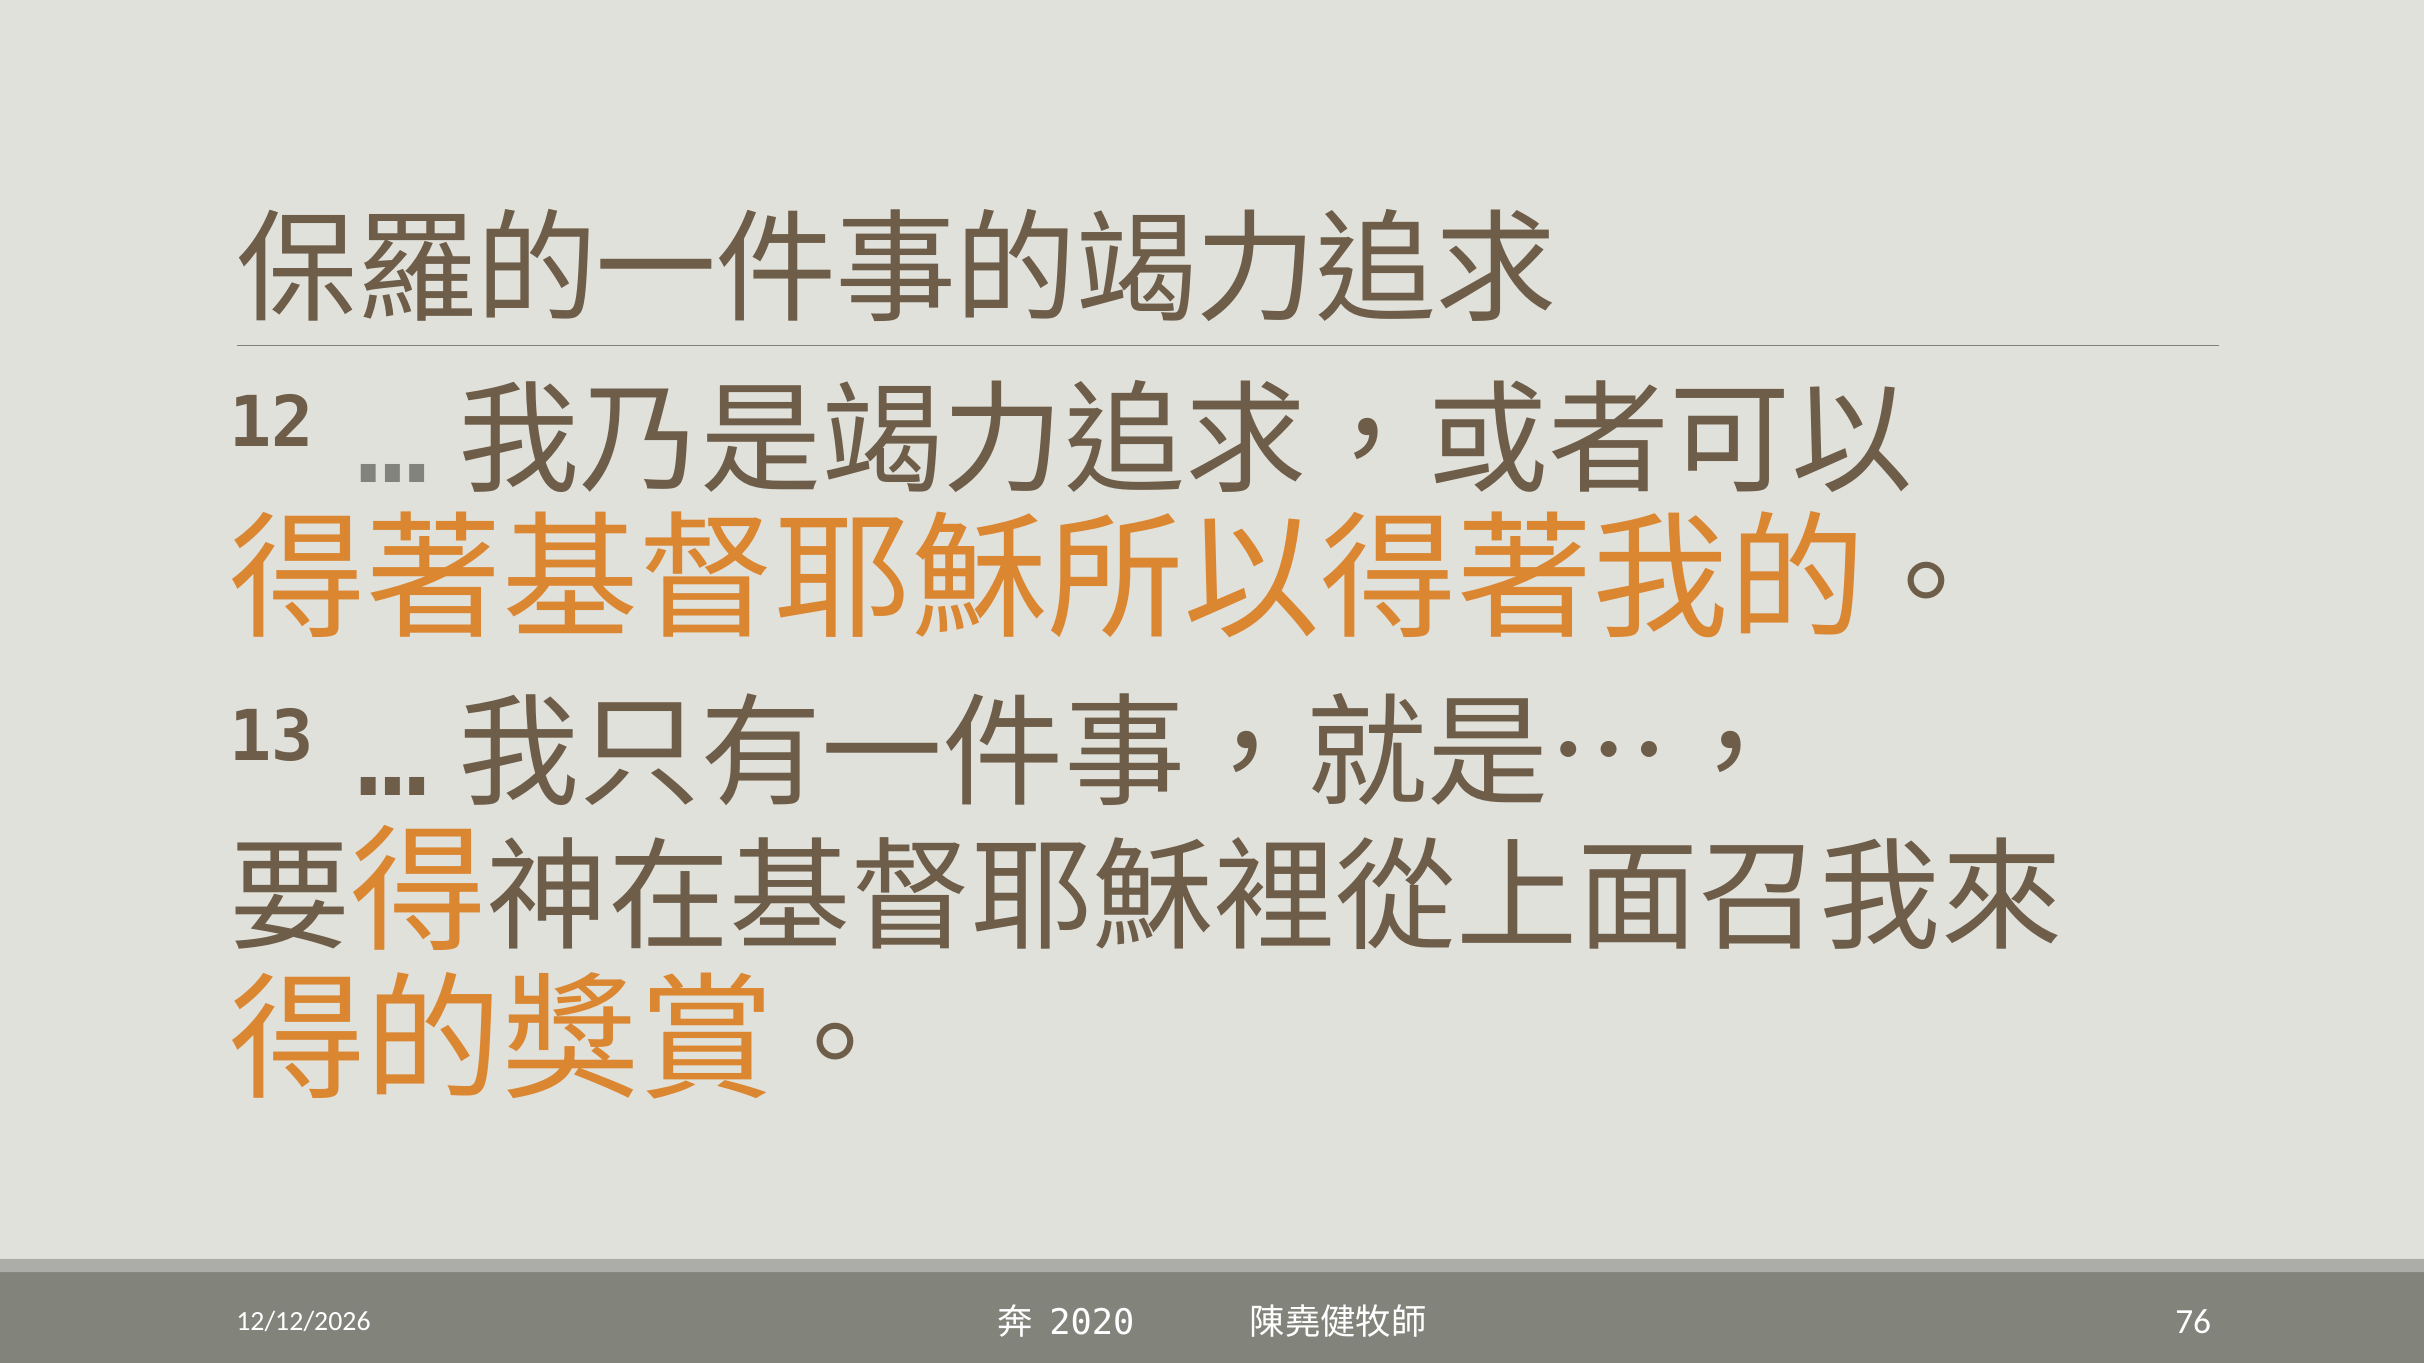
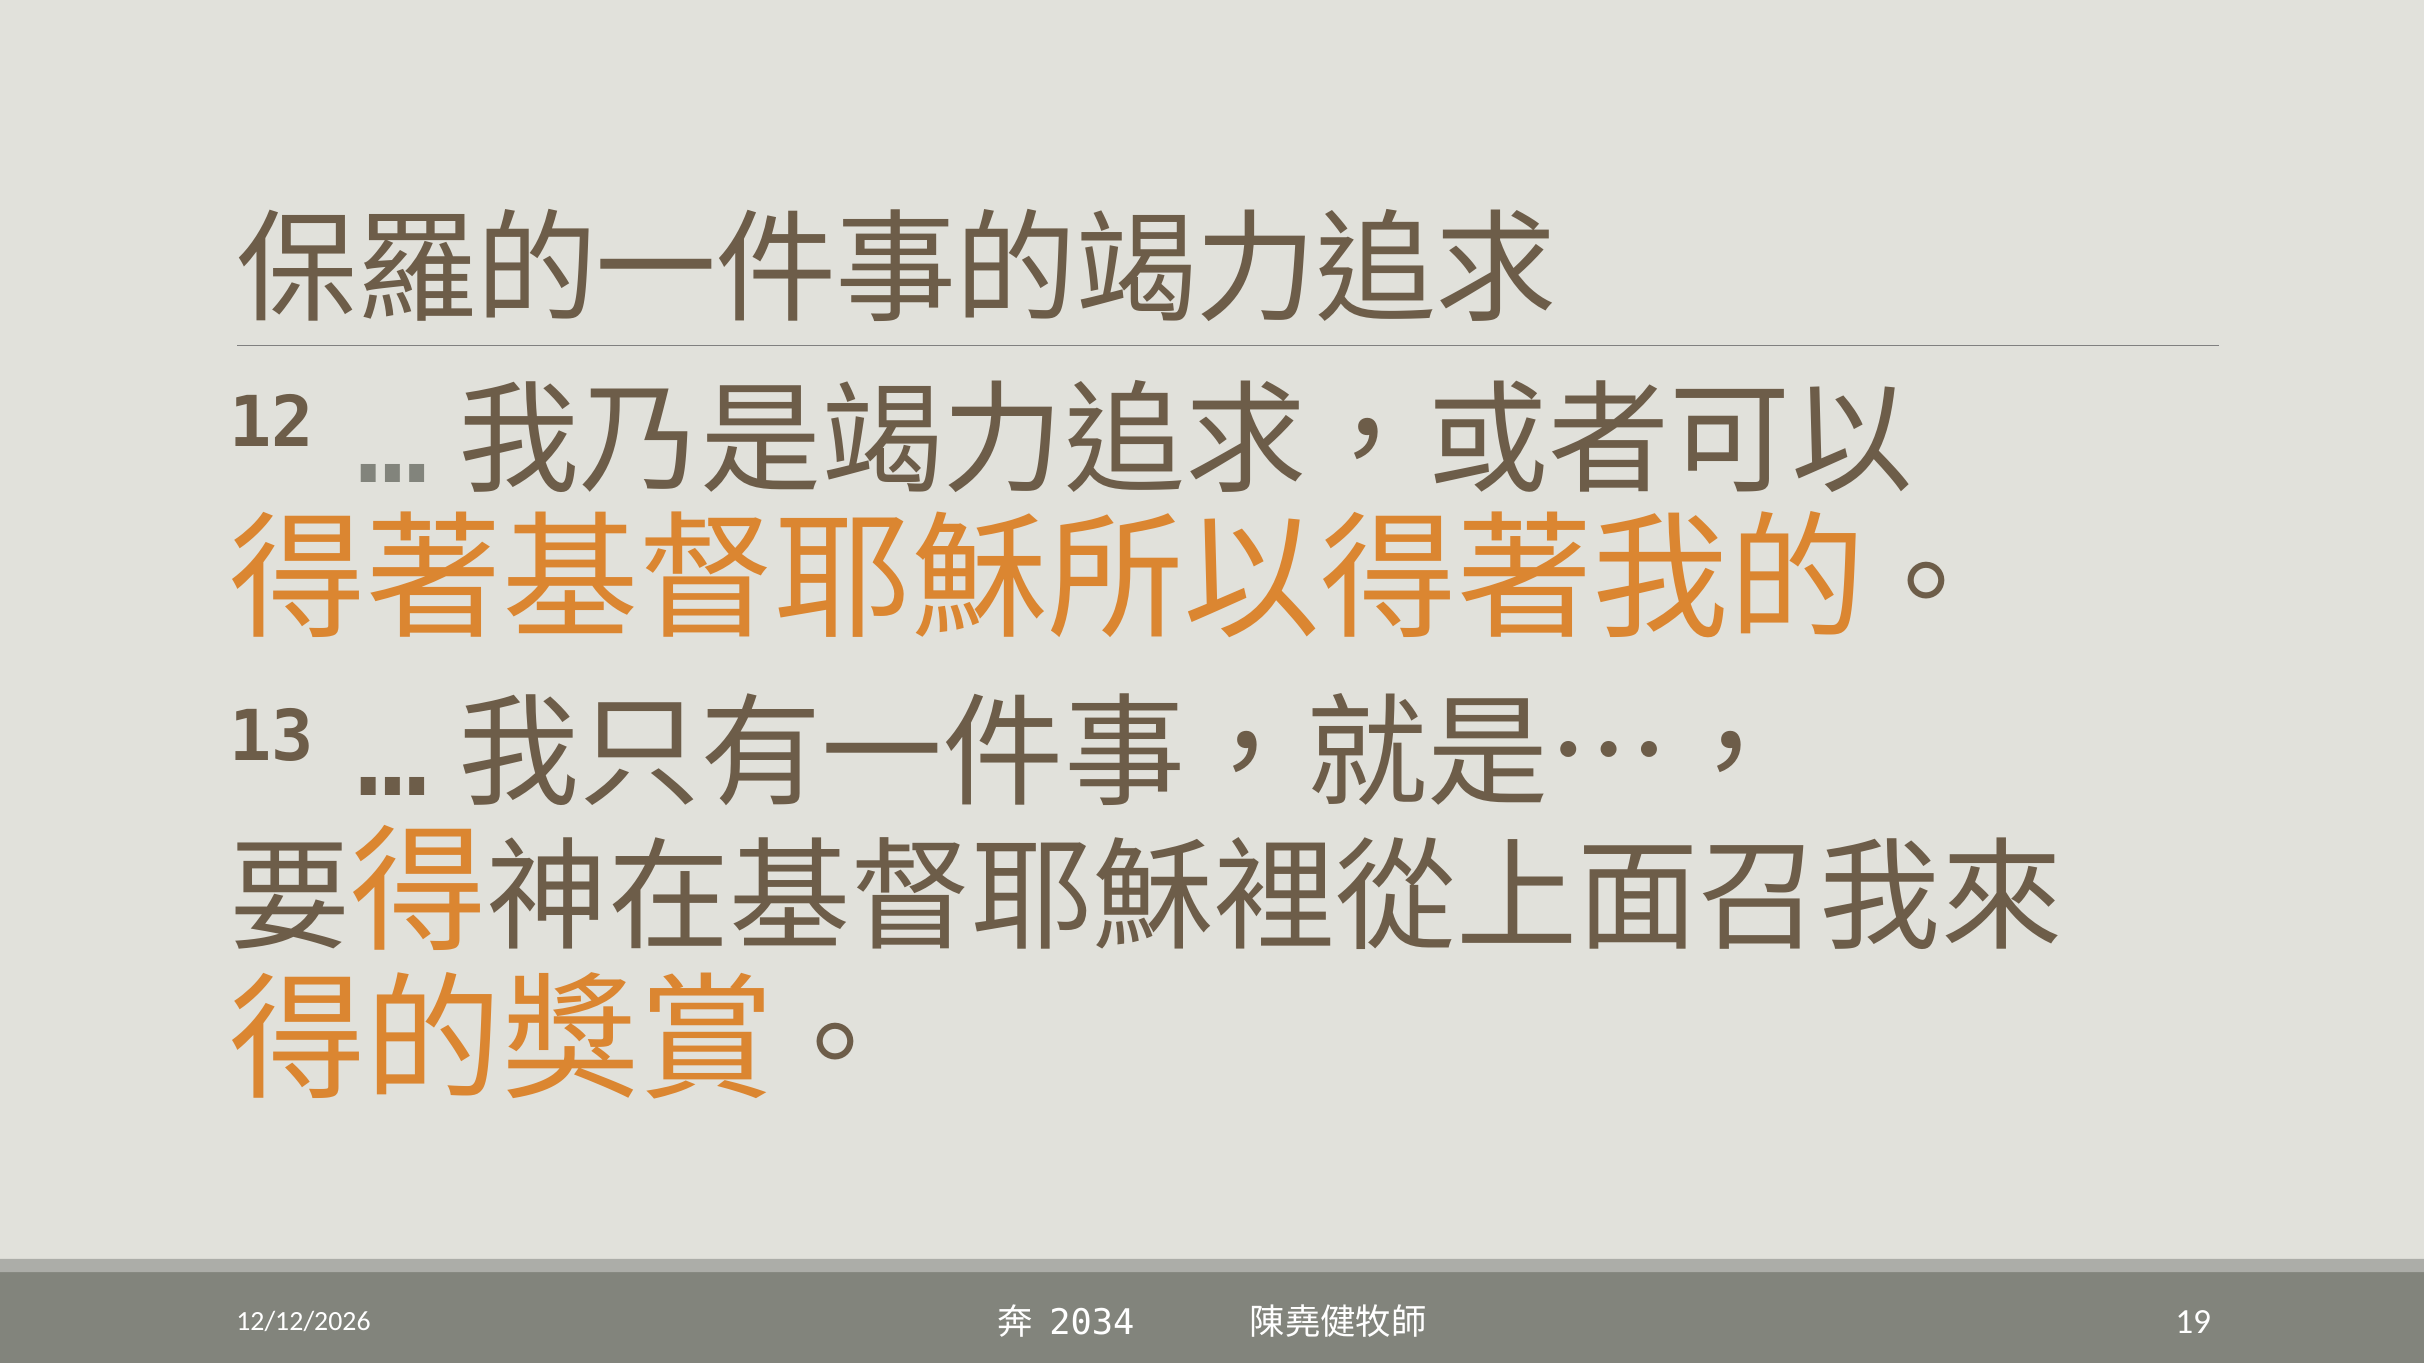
2020: 2020 -> 2034
76: 76 -> 19
